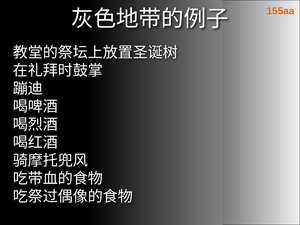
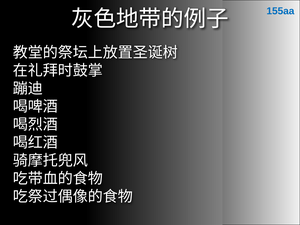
155aa colour: orange -> blue
